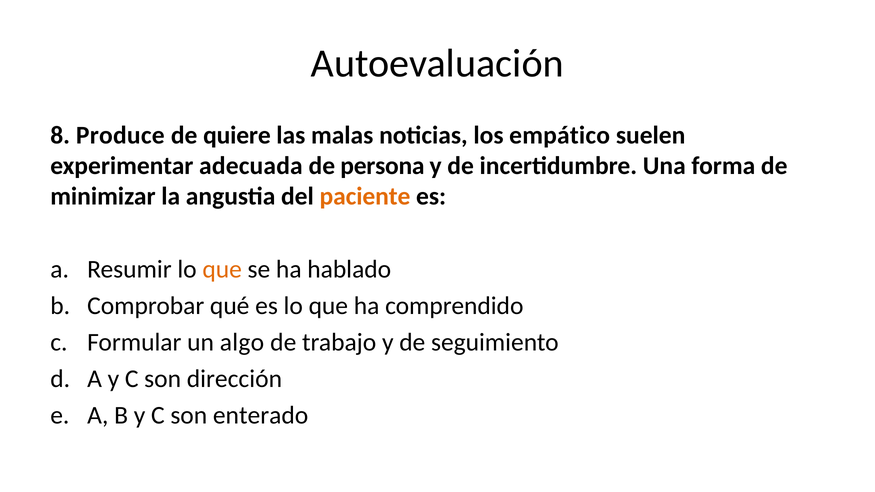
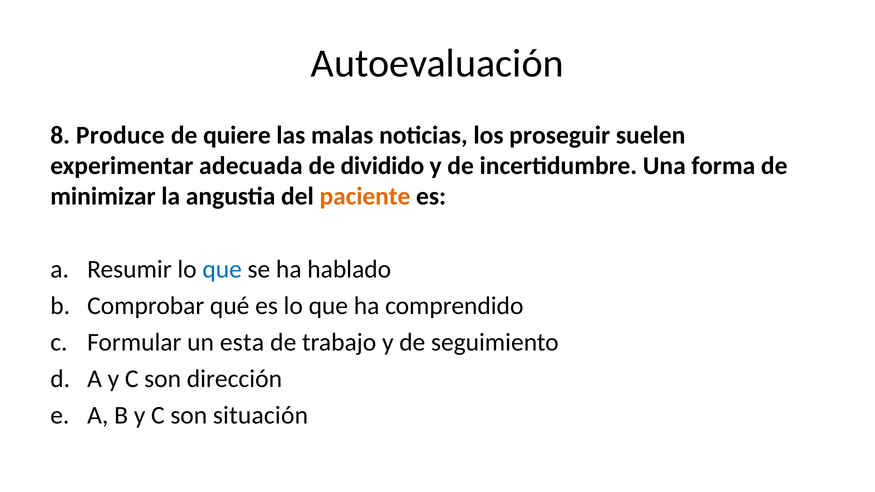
empático: empático -> proseguir
persona: persona -> dividido
que at (222, 269) colour: orange -> blue
algo: algo -> esta
enterado: enterado -> situación
